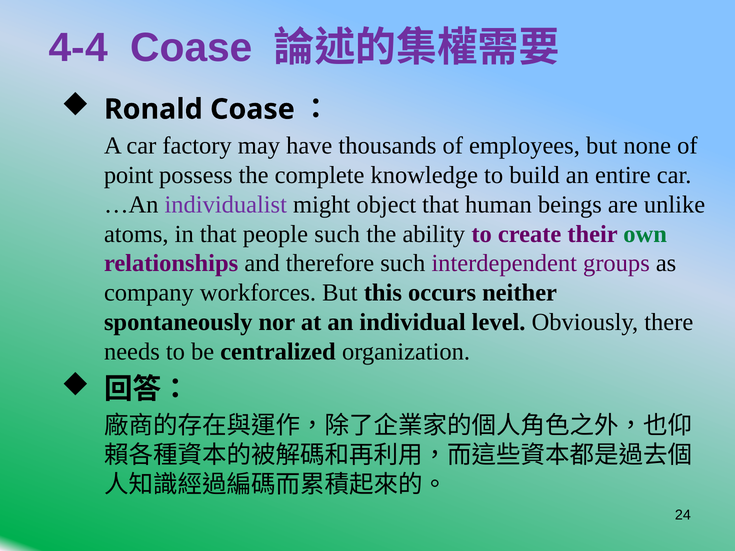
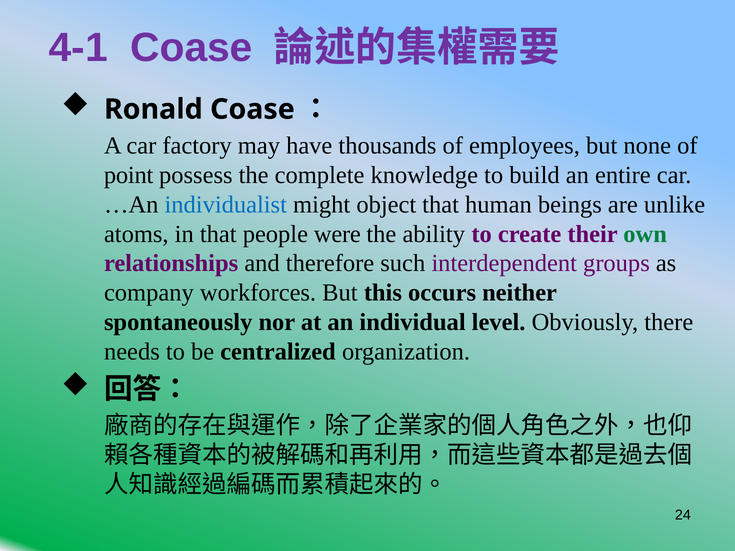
4-4: 4-4 -> 4-1
individualist colour: purple -> blue
people such: such -> were
